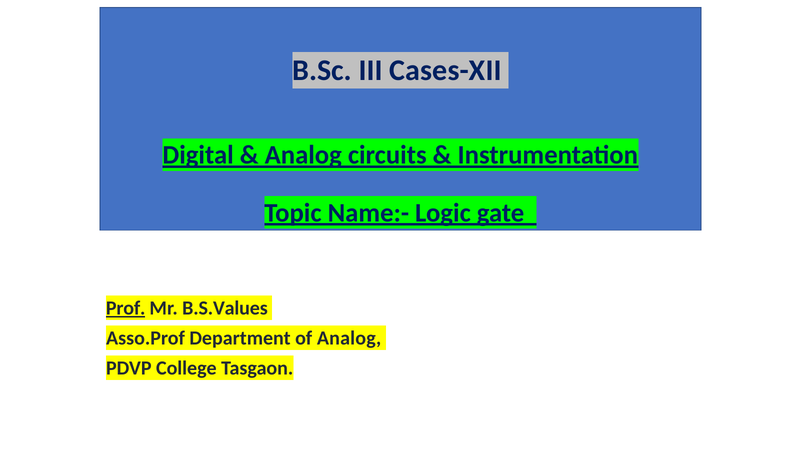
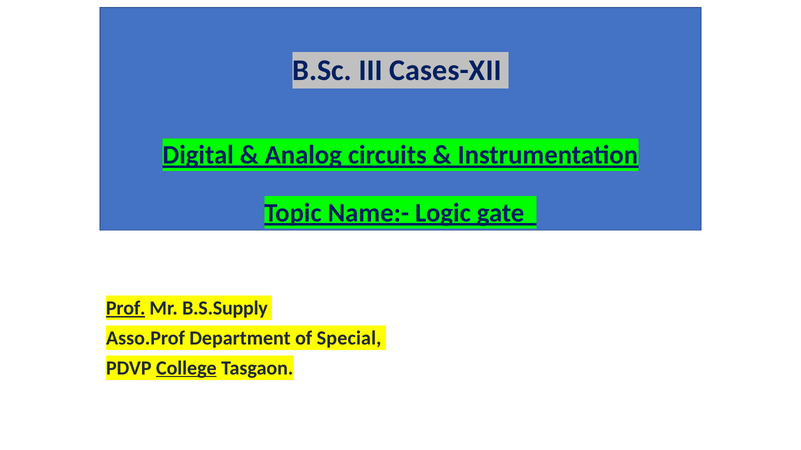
B.S.Values: B.S.Values -> B.S.Supply
of Analog: Analog -> Special
College underline: none -> present
